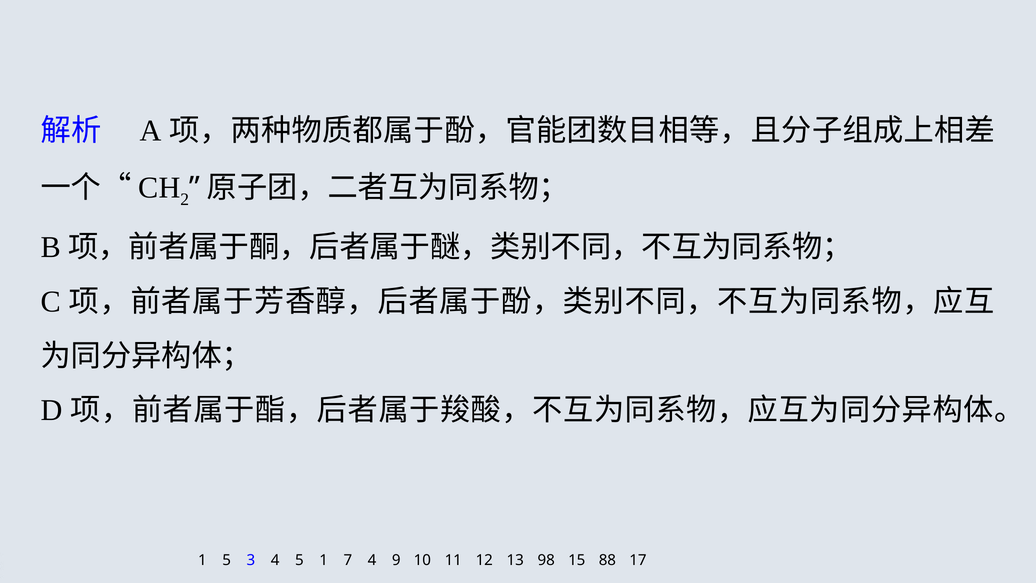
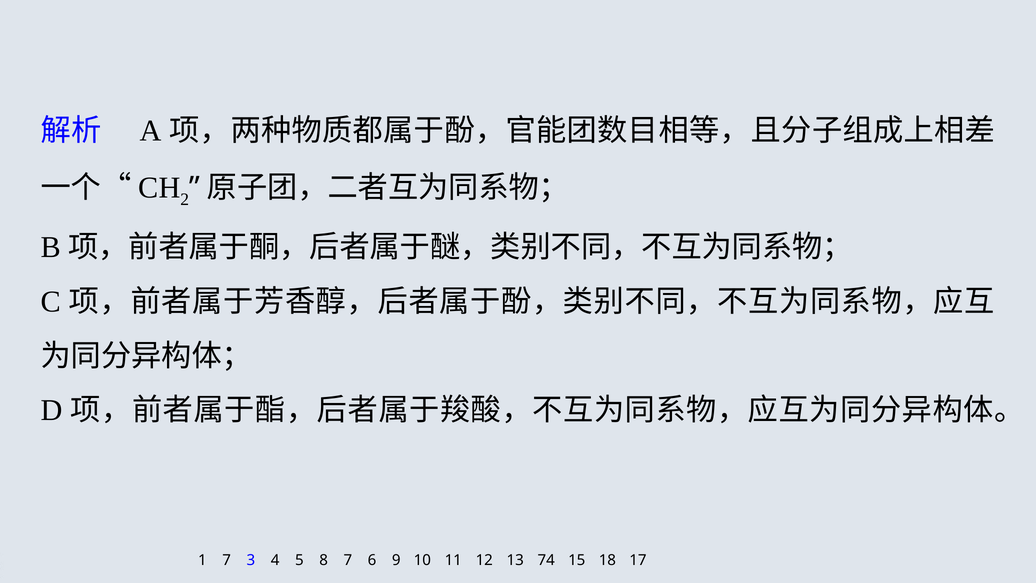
1 5: 5 -> 7
5 1: 1 -> 8
7 4: 4 -> 6
98: 98 -> 74
88: 88 -> 18
